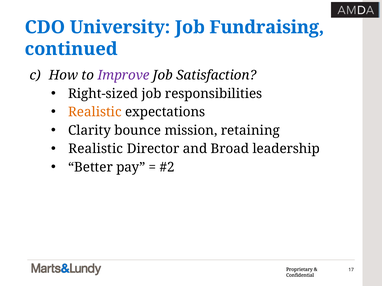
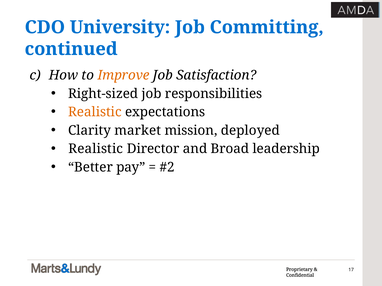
Fundraising: Fundraising -> Committing
Improve colour: purple -> orange
bounce: bounce -> market
retaining: retaining -> deployed
